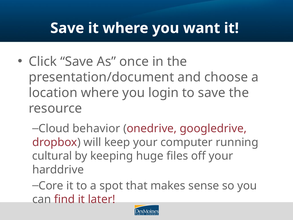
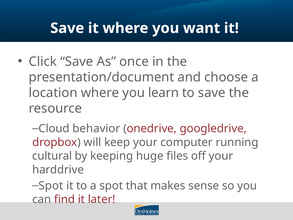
login: login -> learn
Core at (51, 185): Core -> Spot
